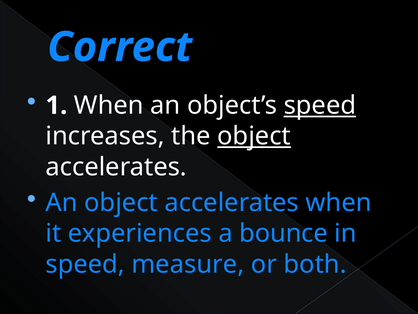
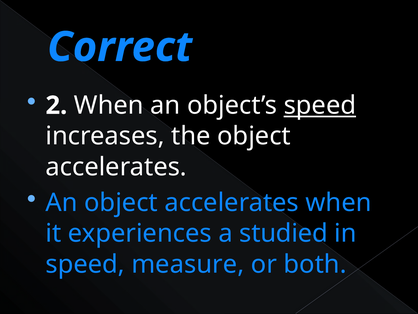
1: 1 -> 2
object at (254, 136) underline: present -> none
bounce: bounce -> studied
